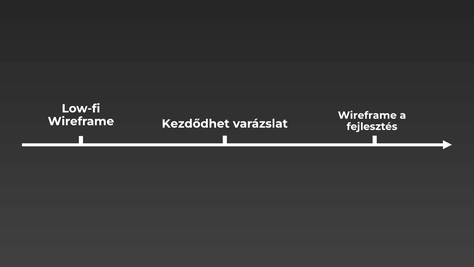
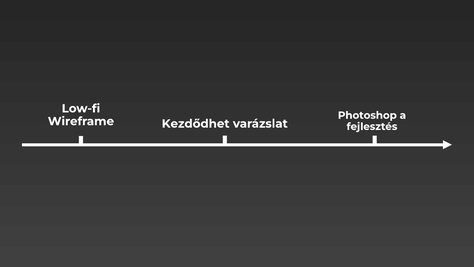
Wireframe at (367, 115): Wireframe -> Photoshop
